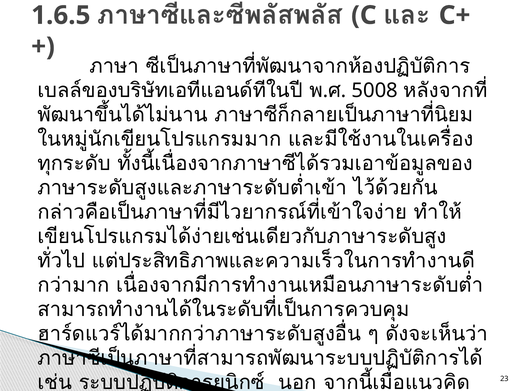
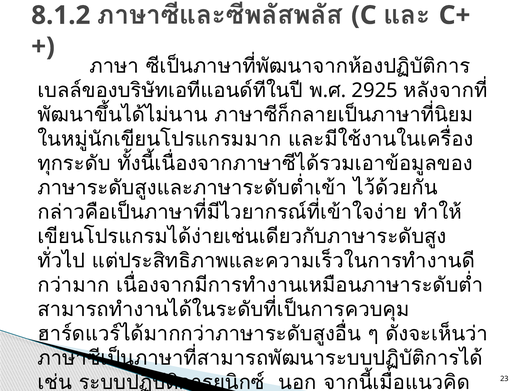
1.6.5: 1.6.5 -> 8.1.2
5008: 5008 -> 2925
